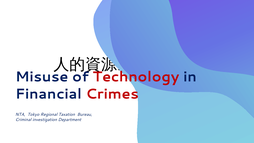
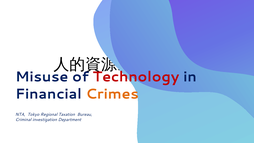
Crimes colour: red -> orange
